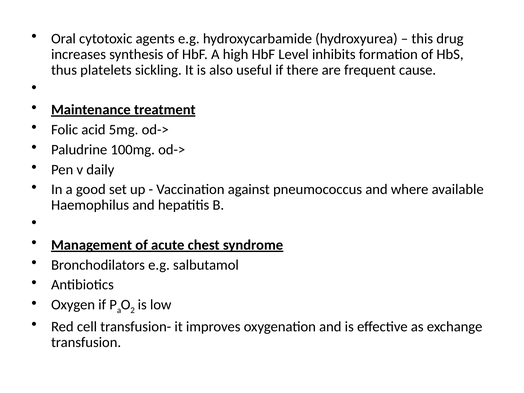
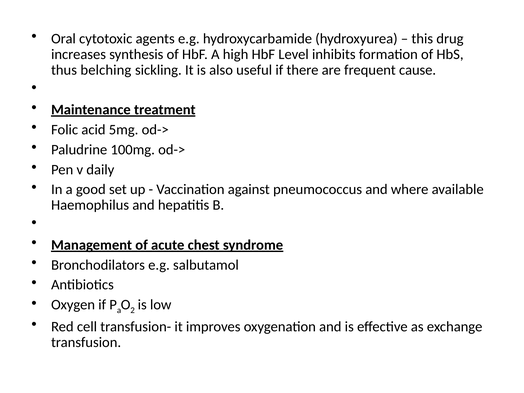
platelets: platelets -> belching
